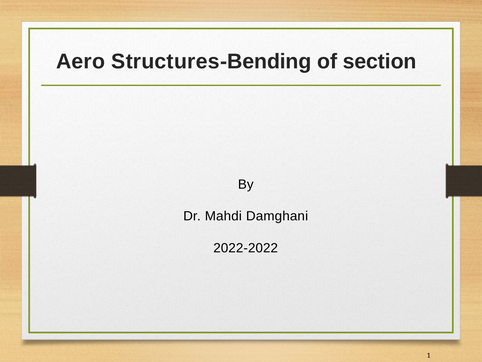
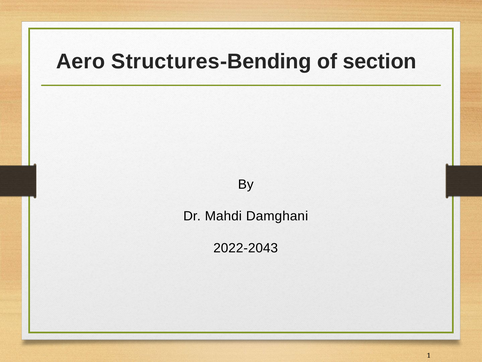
2022-2022: 2022-2022 -> 2022-2043
